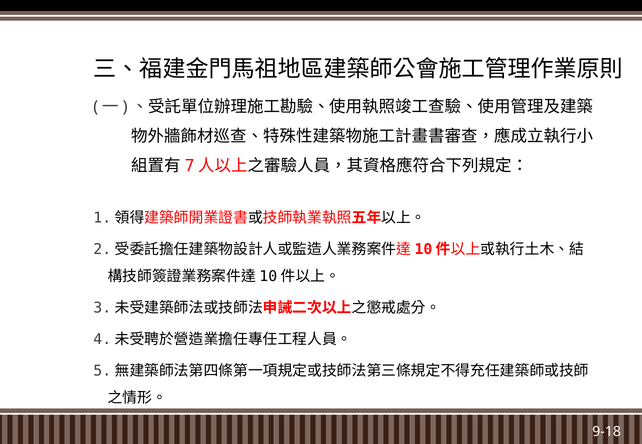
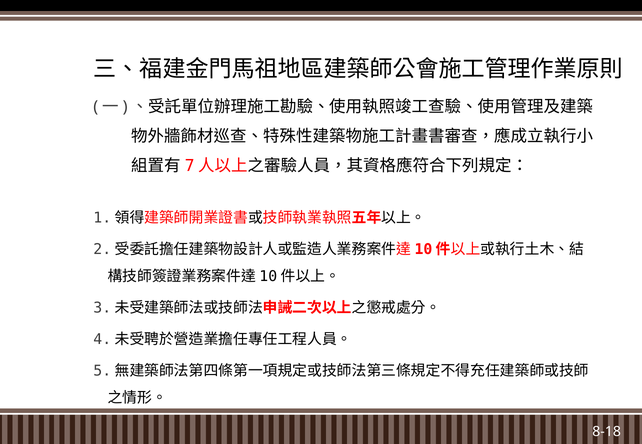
9-18: 9-18 -> 8-18
